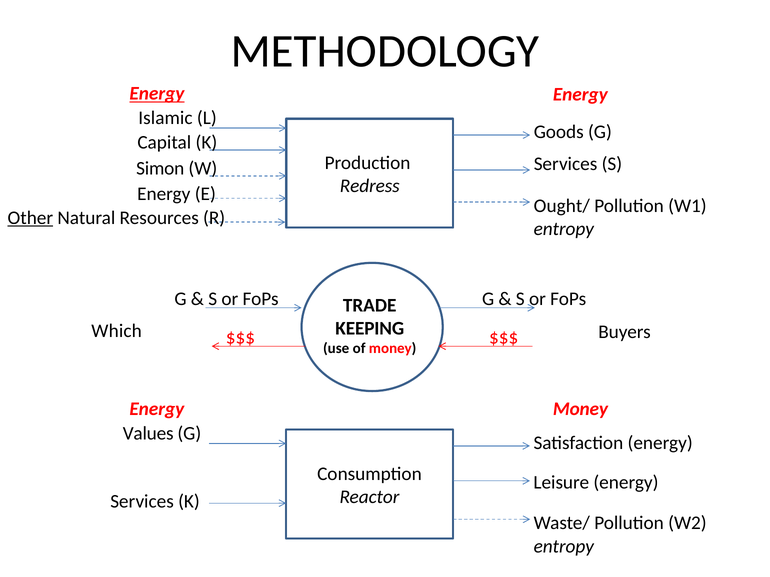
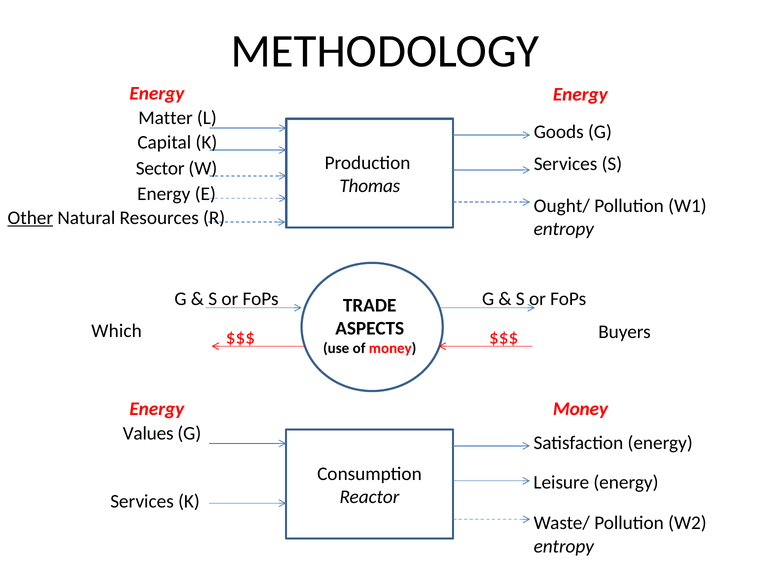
Energy at (157, 94) underline: present -> none
Islamic: Islamic -> Matter
Simon: Simon -> Sector
Redress: Redress -> Thomas
KEEPING: KEEPING -> ASPECTS
